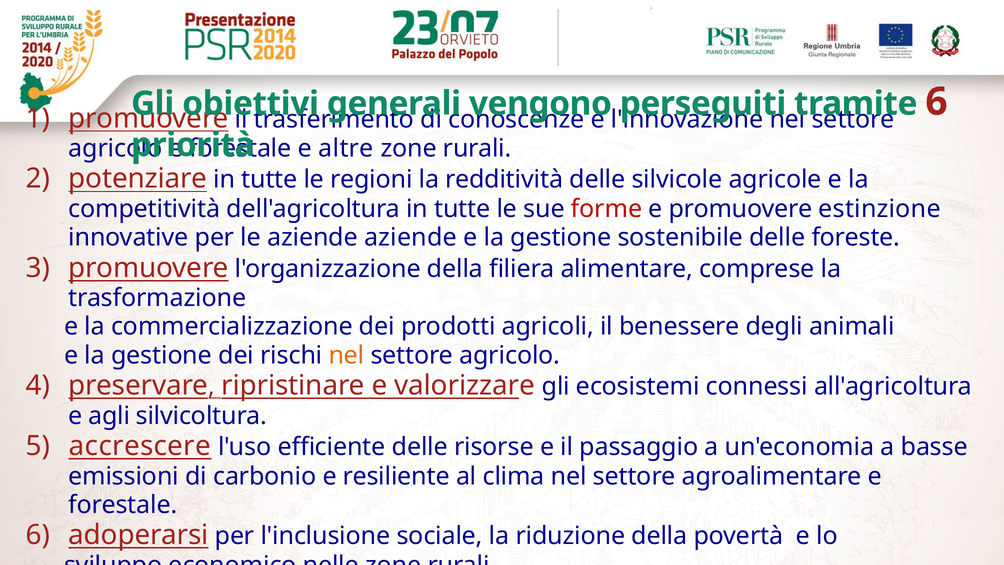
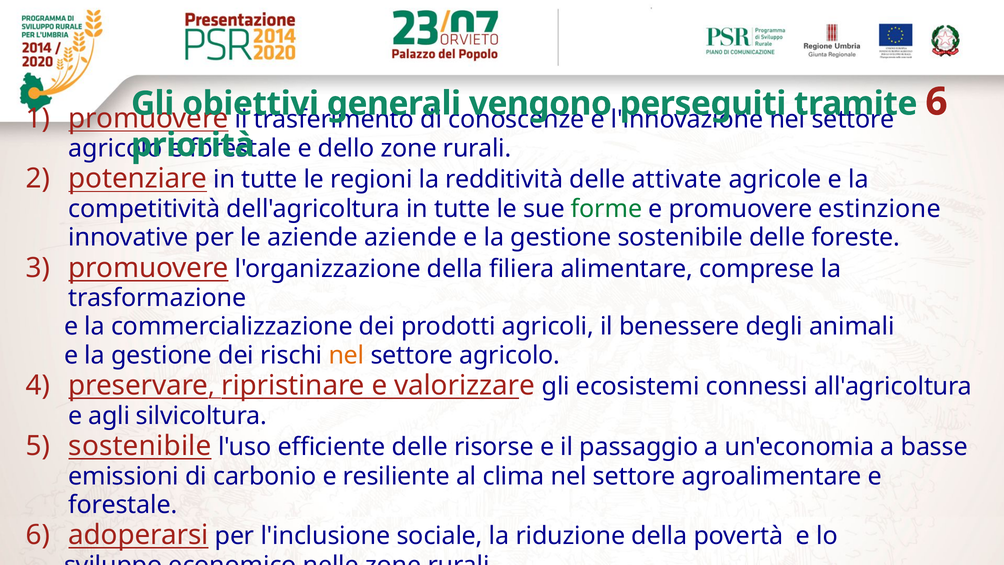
altre: altre -> dello
silvicole: silvicole -> attivate
forme colour: red -> green
accrescere at (140, 446): accrescere -> sostenibile
